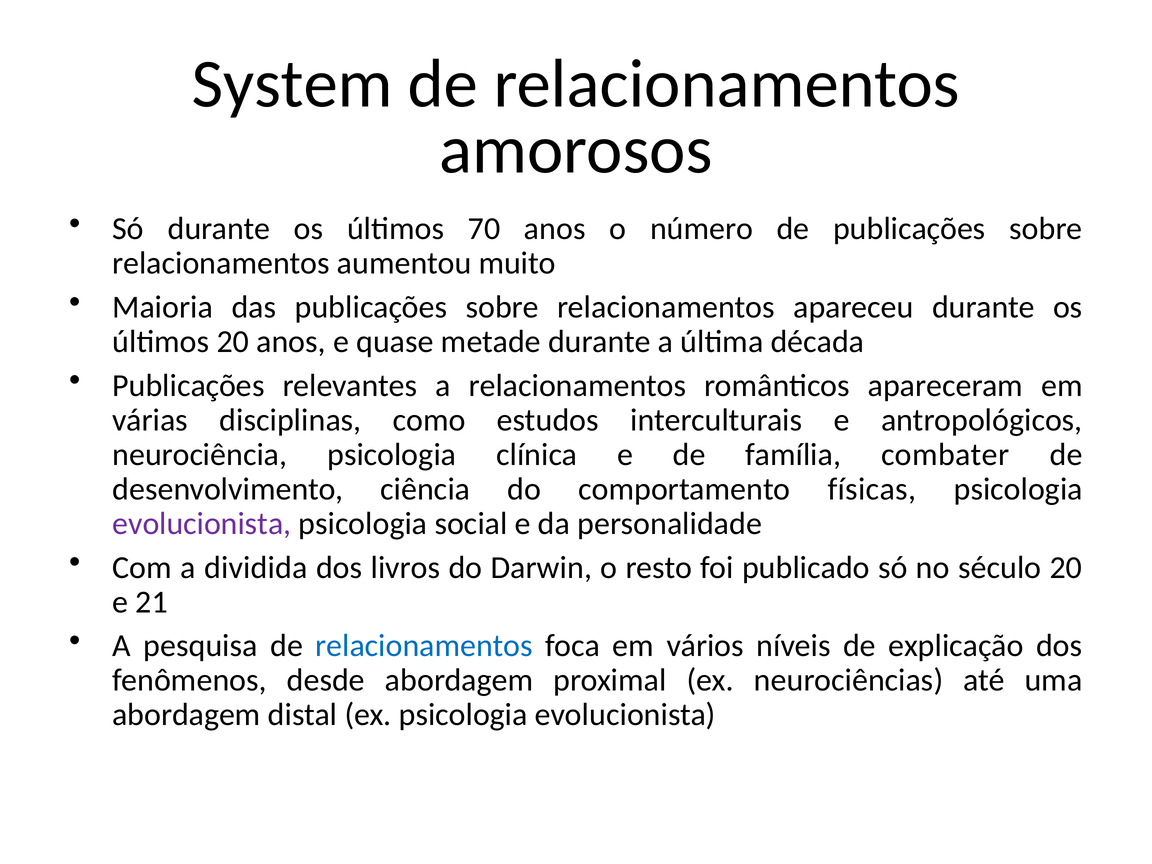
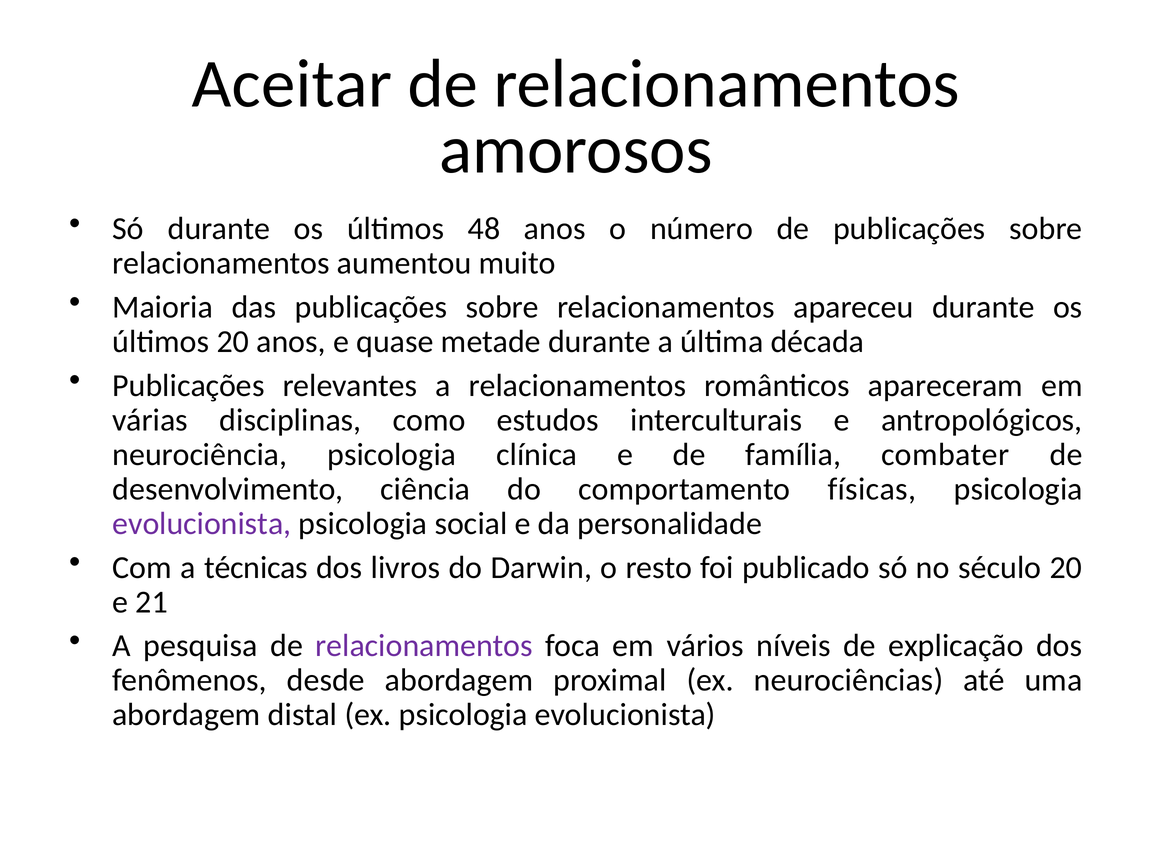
System: System -> Aceitar
70: 70 -> 48
dividida: dividida -> técnicas
relacionamentos at (424, 646) colour: blue -> purple
